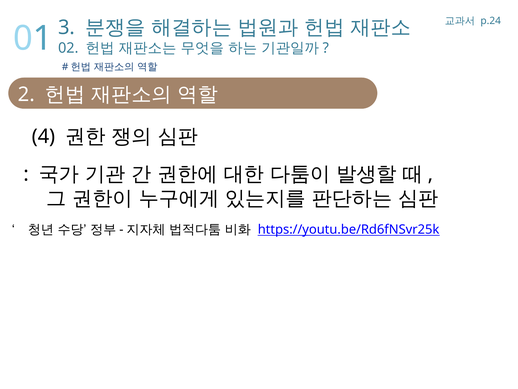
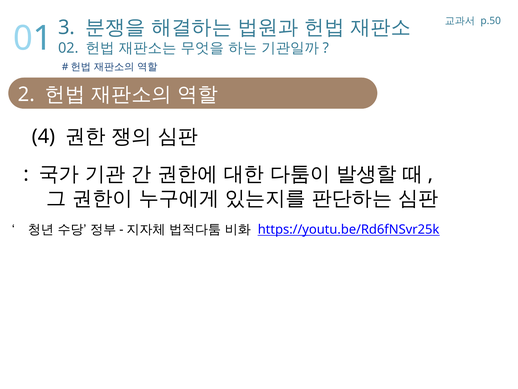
p.24: p.24 -> p.50
